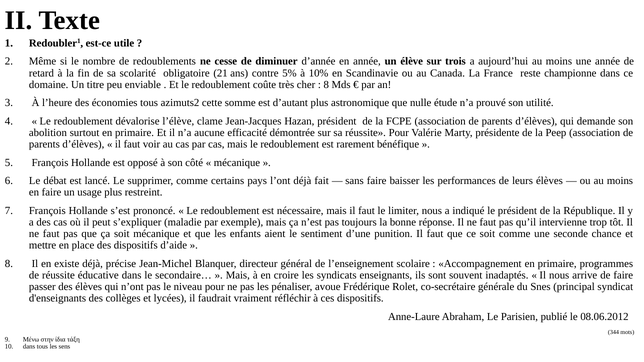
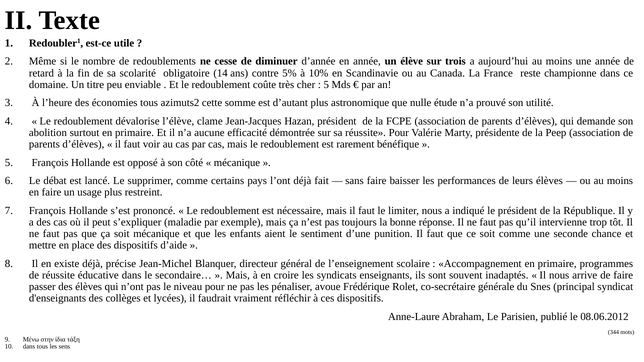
21: 21 -> 14
8 at (326, 85): 8 -> 5
